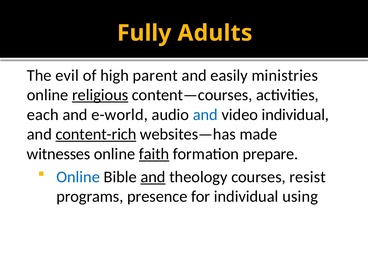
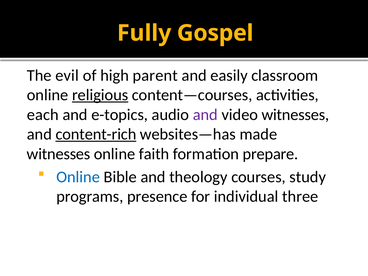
Adults: Adults -> Gospel
ministries: ministries -> classroom
e-world: e-world -> e-topics
and at (205, 115) colour: blue -> purple
video individual: individual -> witnesses
faith underline: present -> none
and at (153, 177) underline: present -> none
resist: resist -> study
using: using -> three
